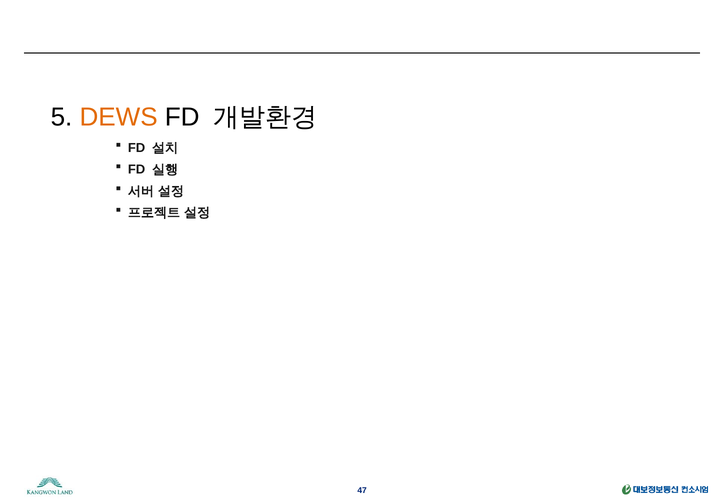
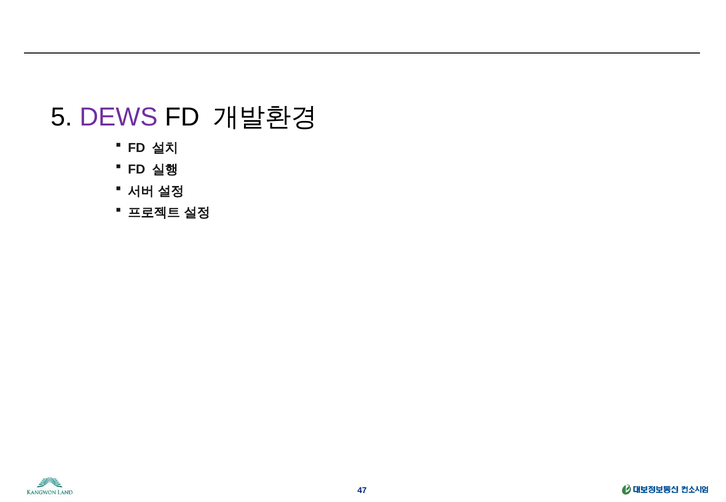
DEWS colour: orange -> purple
